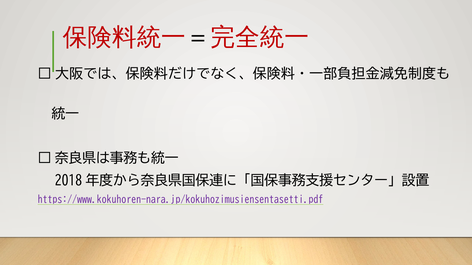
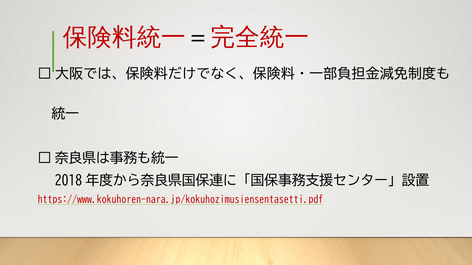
https://www.kokuhoren-nara.jp/kokuhozimusiensentasetti.pdf colour: purple -> red
